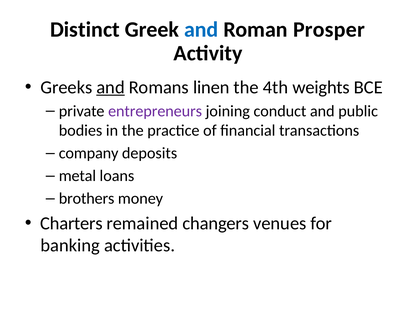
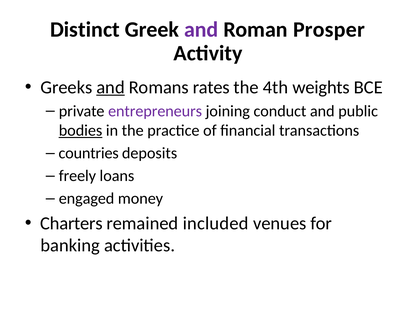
and at (201, 29) colour: blue -> purple
linen: linen -> rates
bodies underline: none -> present
company: company -> countries
metal: metal -> freely
brothers: brothers -> engaged
changers: changers -> included
